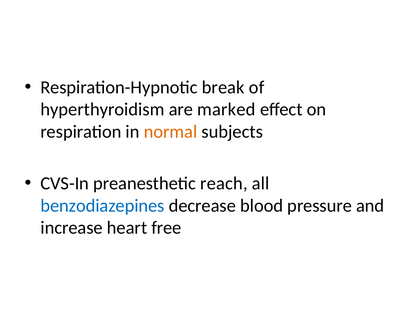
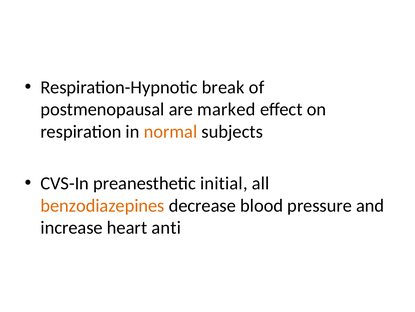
hyperthyroidism: hyperthyroidism -> postmenopausal
reach: reach -> initial
benzodiazepines colour: blue -> orange
free: free -> anti
